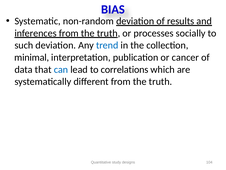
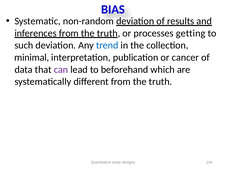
socially: socially -> getting
can colour: blue -> purple
correlations: correlations -> beforehand
